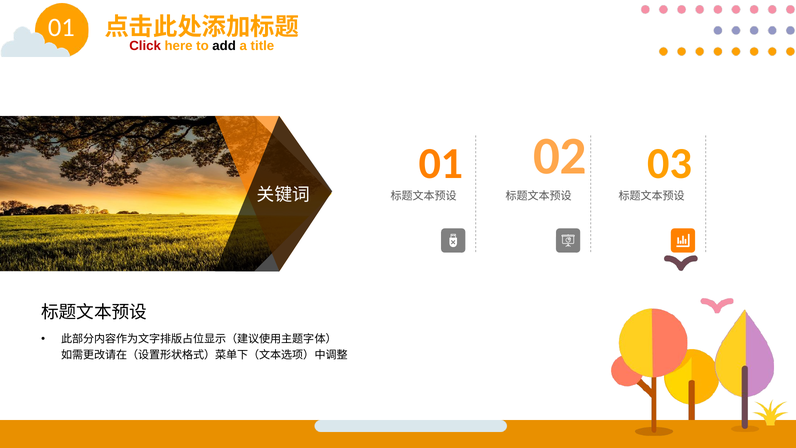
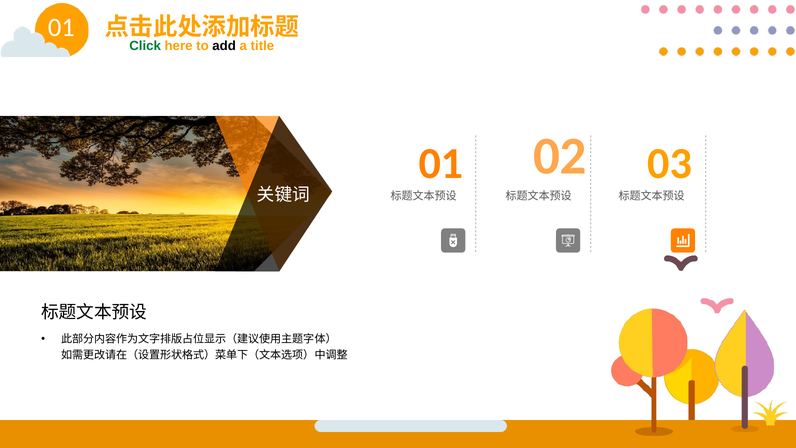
Click colour: red -> green
